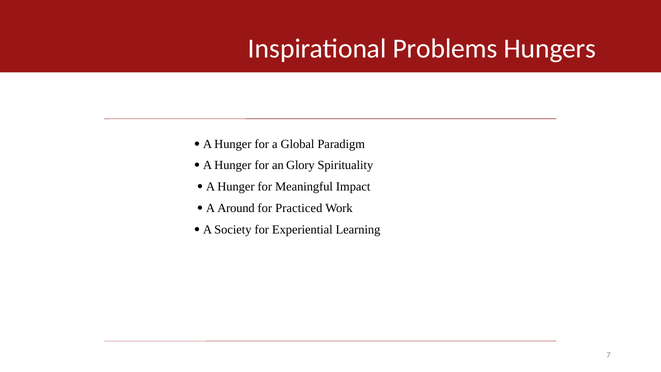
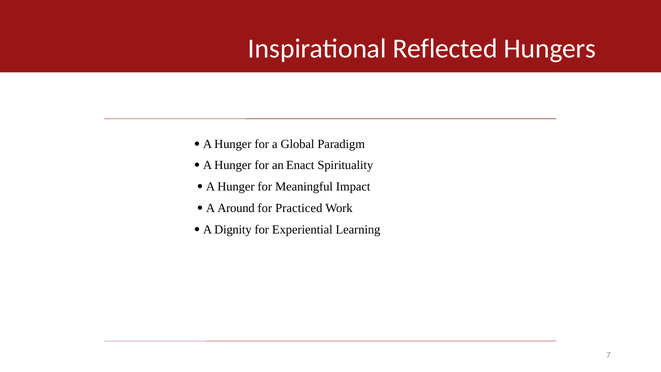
Problems: Problems -> Reflected
Glory: Glory -> Enact
Society: Society -> Dignity
